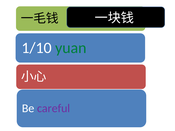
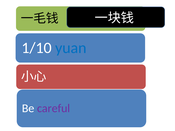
yuan colour: green -> blue
